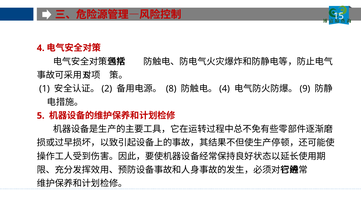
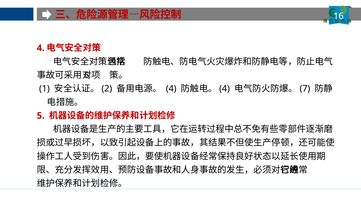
15: 15 -> 16
8 at (171, 89): 8 -> 4
9: 9 -> 7
